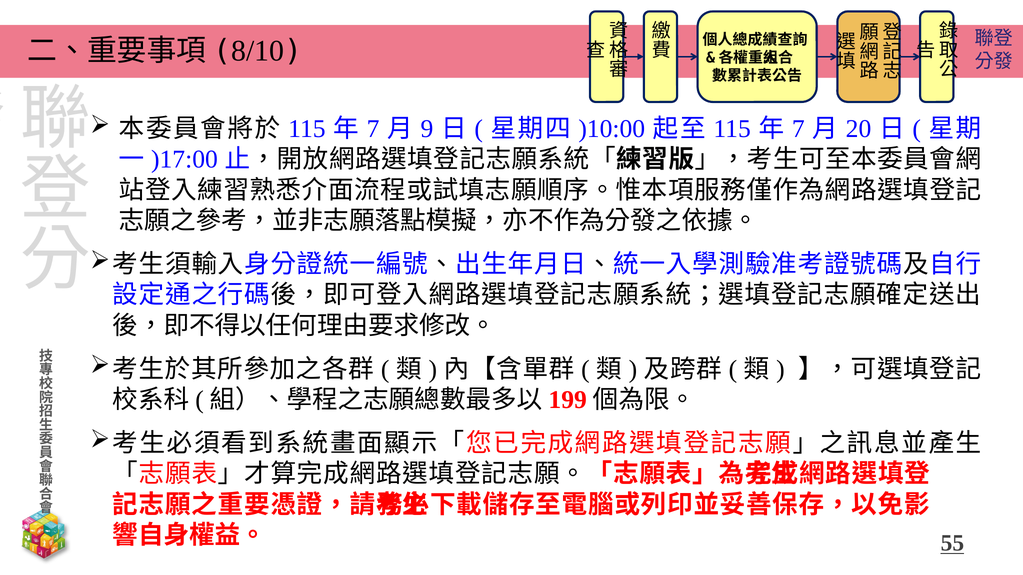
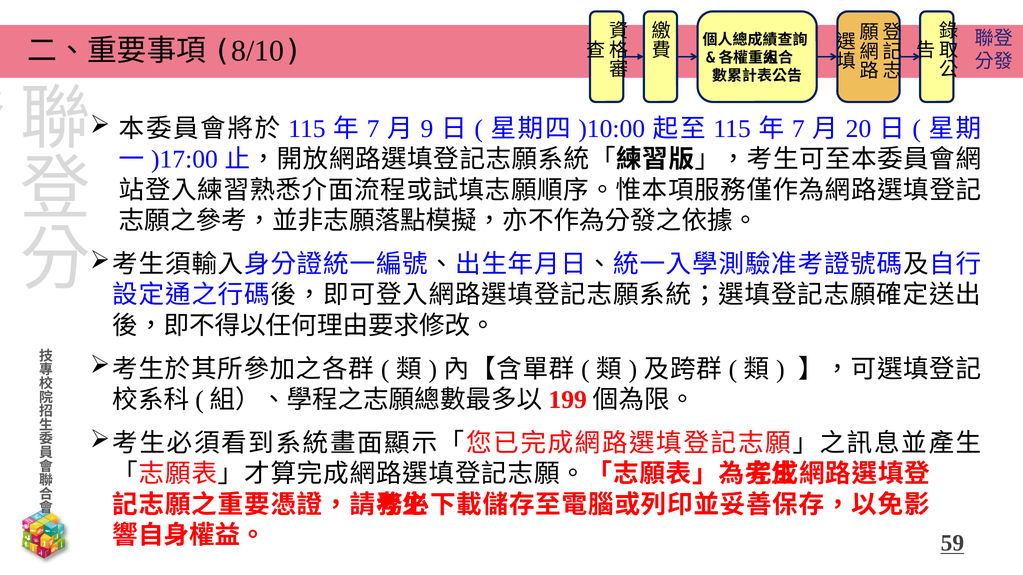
55: 55 -> 59
